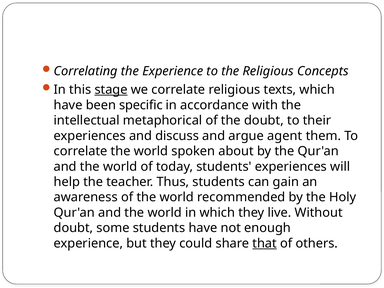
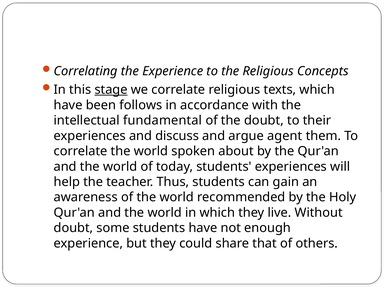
specific: specific -> follows
metaphorical: metaphorical -> fundamental
that underline: present -> none
